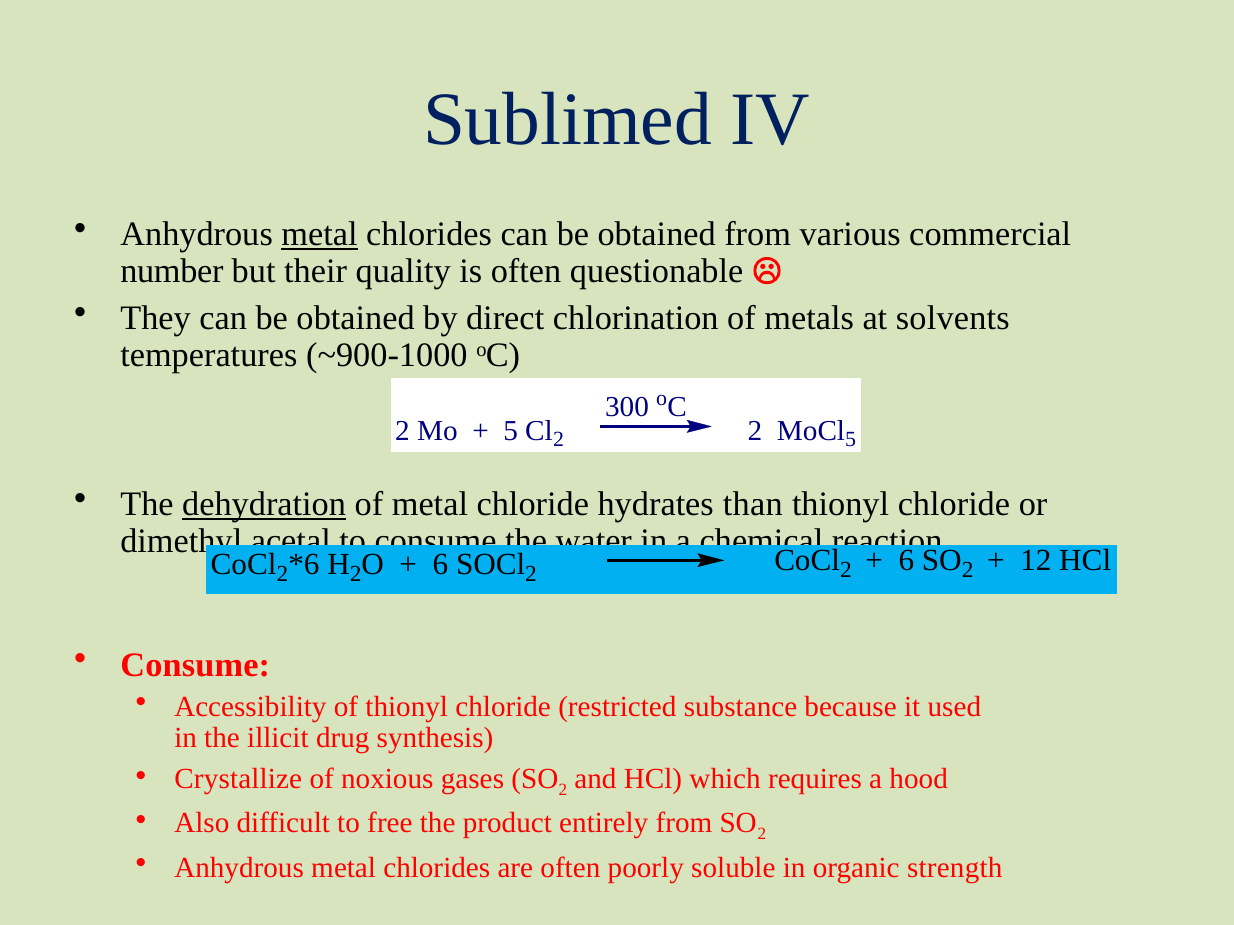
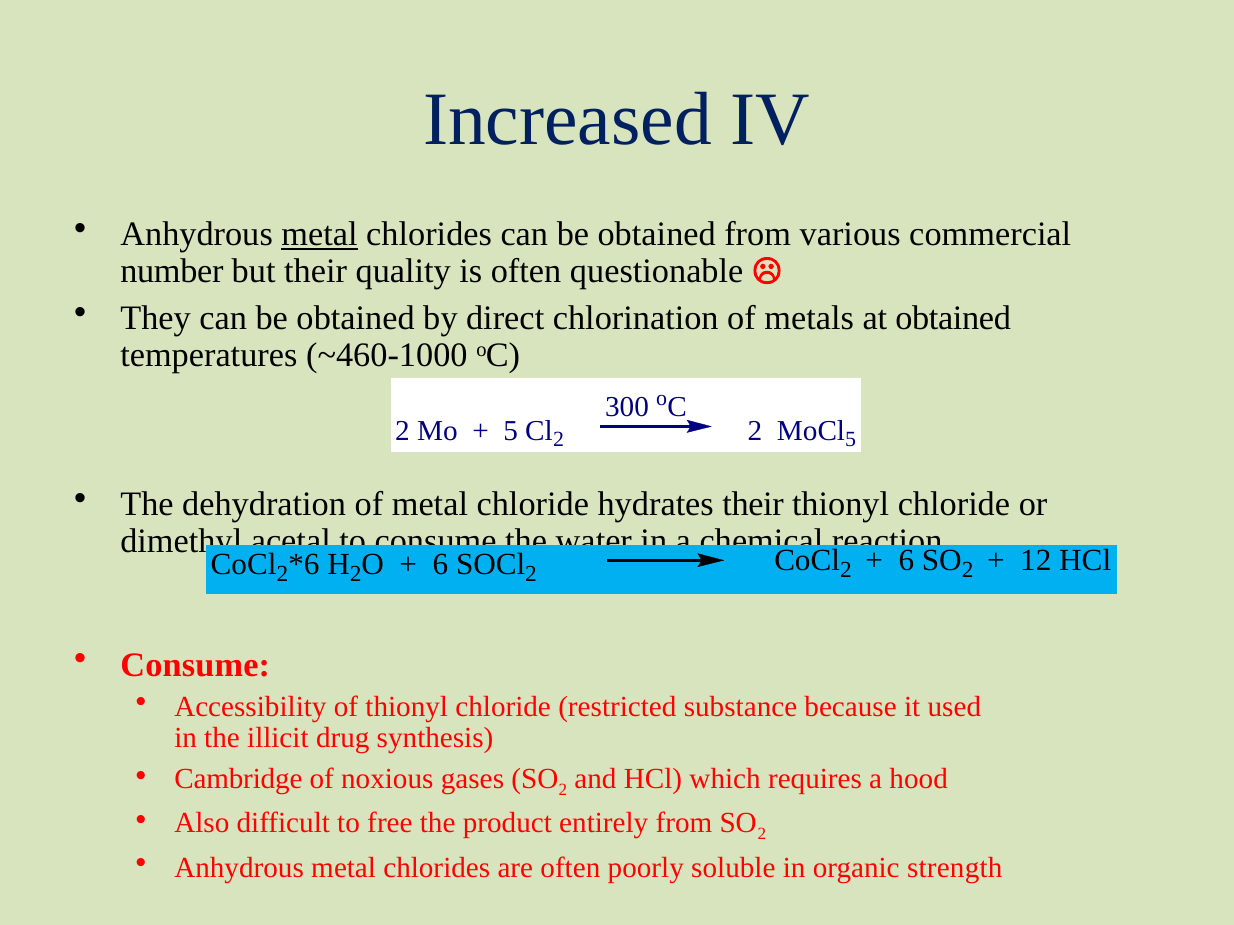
Sublimed: Sublimed -> Increased
at solvents: solvents -> obtained
~900-1000: ~900-1000 -> ~460-1000
dehydration underline: present -> none
hydrates than: than -> their
Crystallize: Crystallize -> Cambridge
